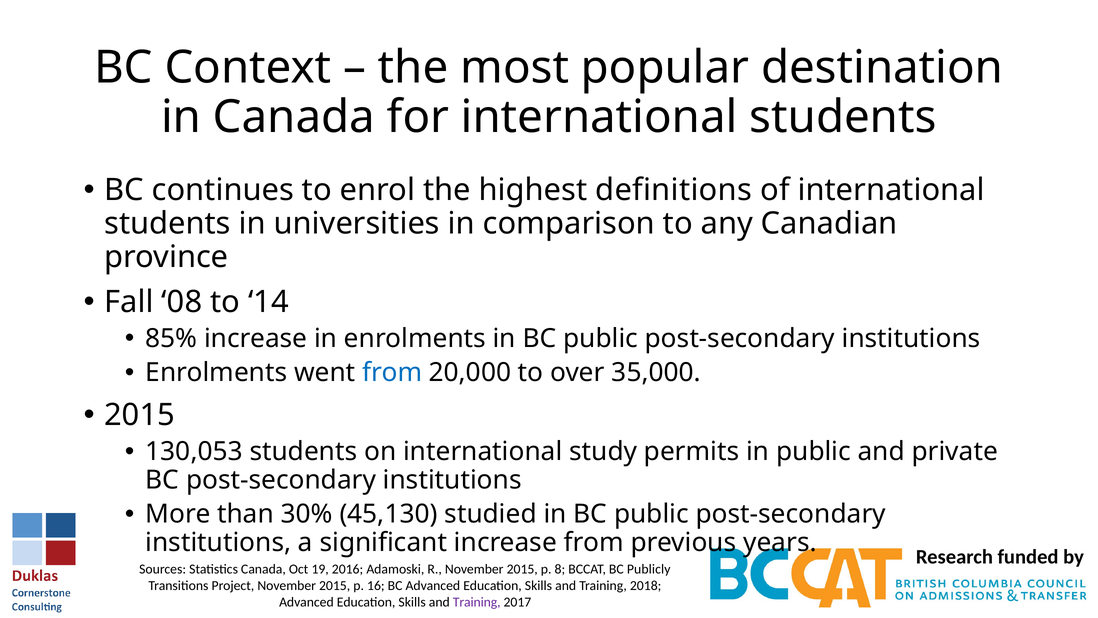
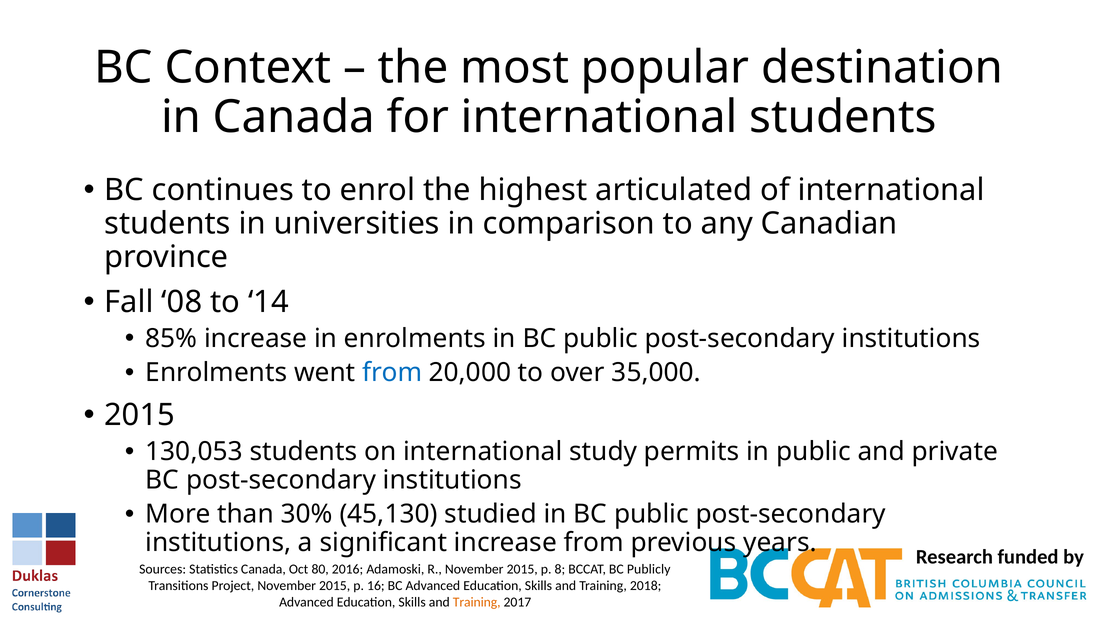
definitions: definitions -> articulated
19: 19 -> 80
Training at (477, 602) colour: purple -> orange
